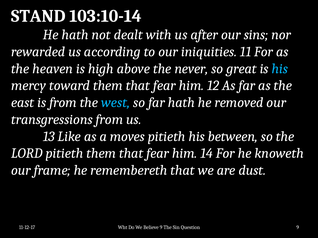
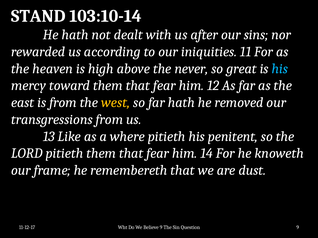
west colour: light blue -> yellow
moves: moves -> where
between: between -> penitent
